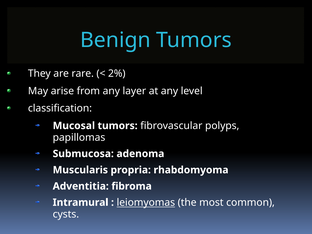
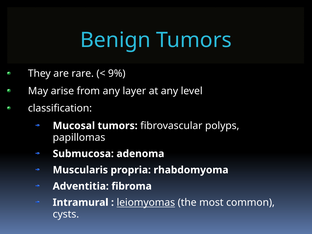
2%: 2% -> 9%
